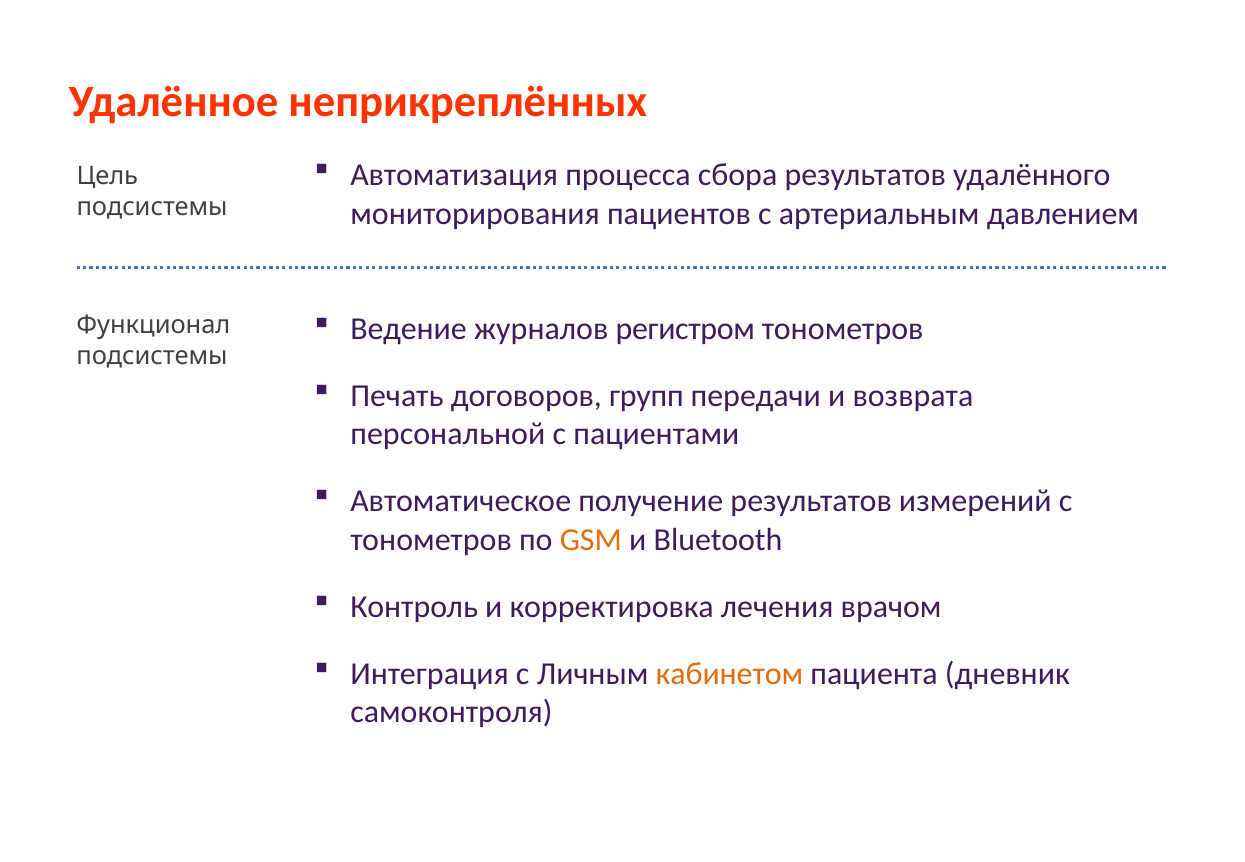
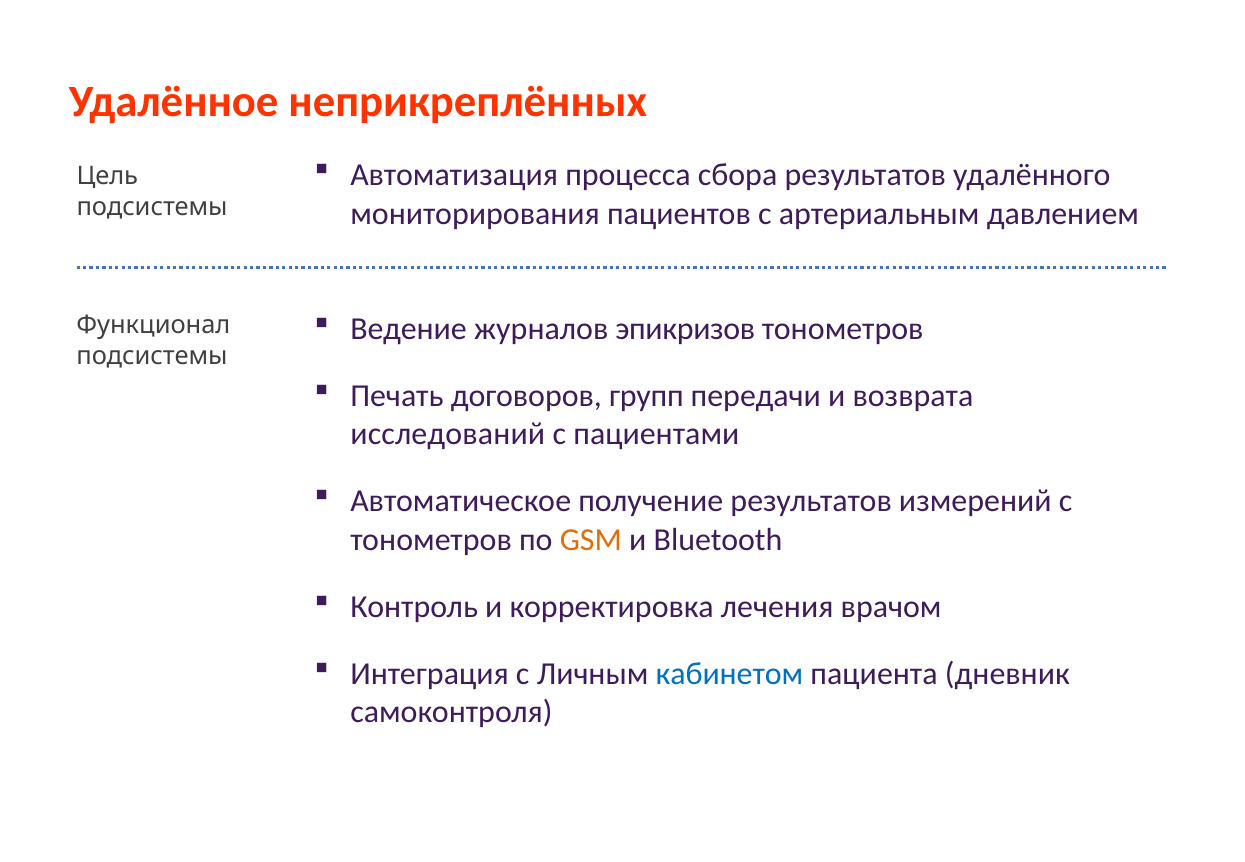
регистром: регистром -> эпикризов
персональной: персональной -> исследований
кабинетом colour: orange -> blue
